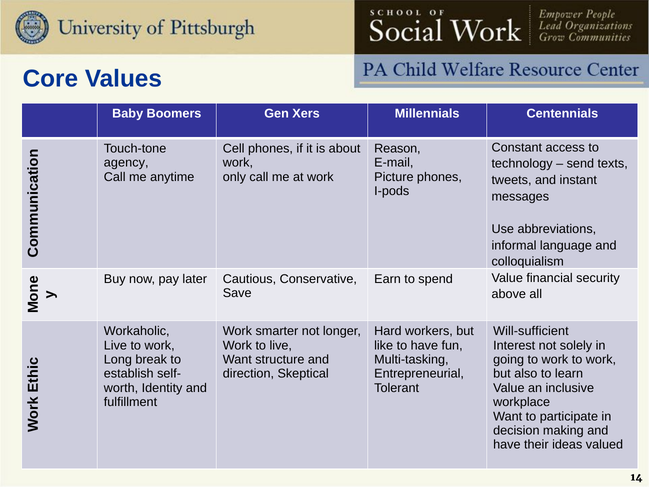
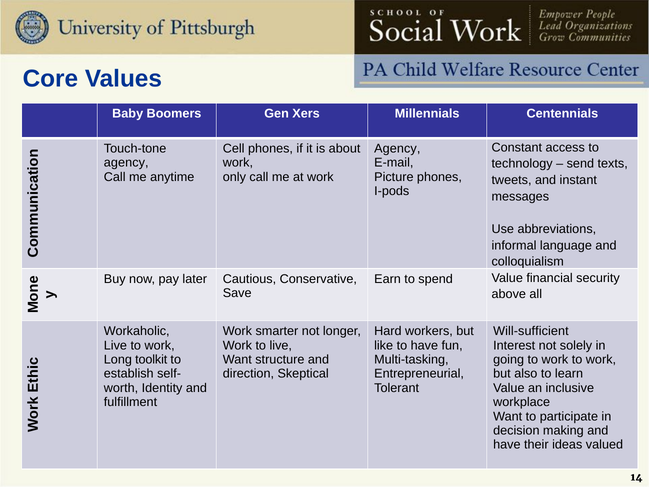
Reason at (397, 149): Reason -> Agency
break: break -> toolkit
